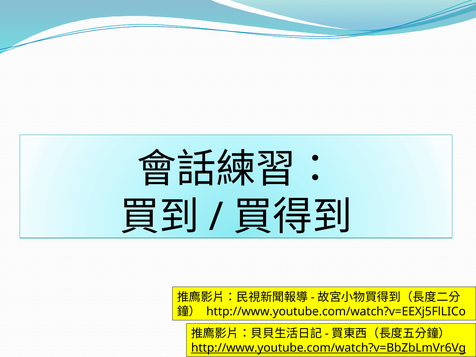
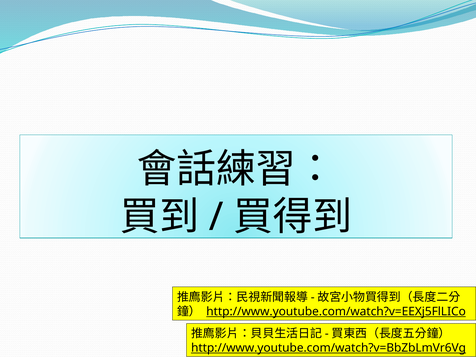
http://www.youtube.com/watch?v=EEXj5FlLICo underline: none -> present
